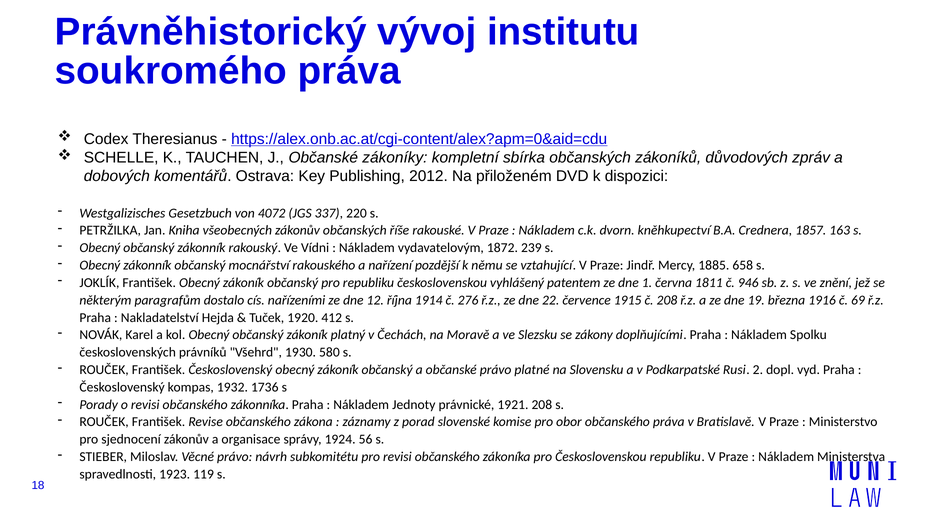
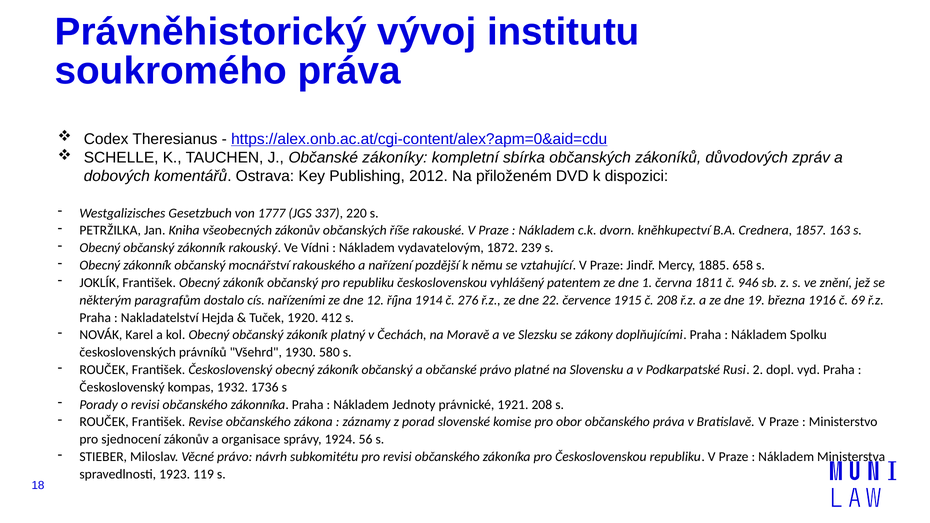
4072: 4072 -> 1777
